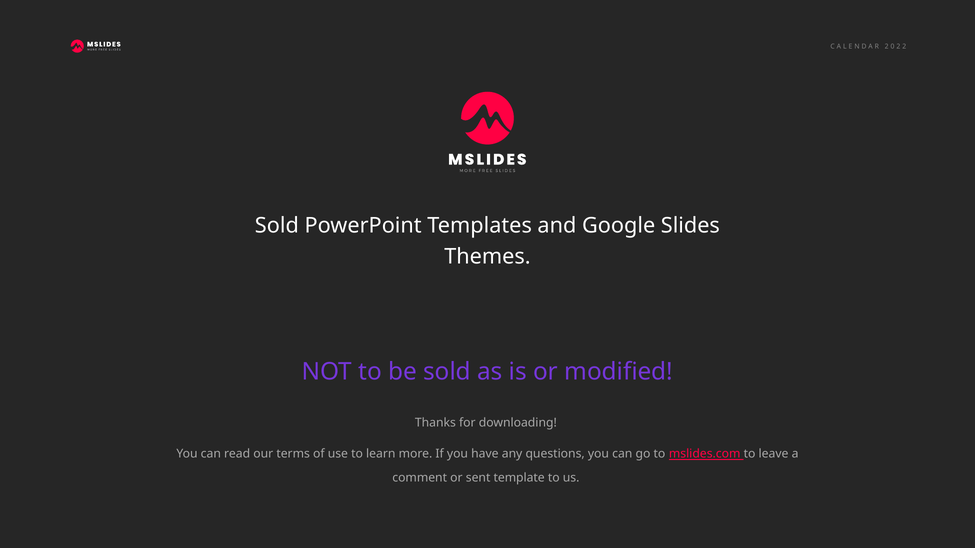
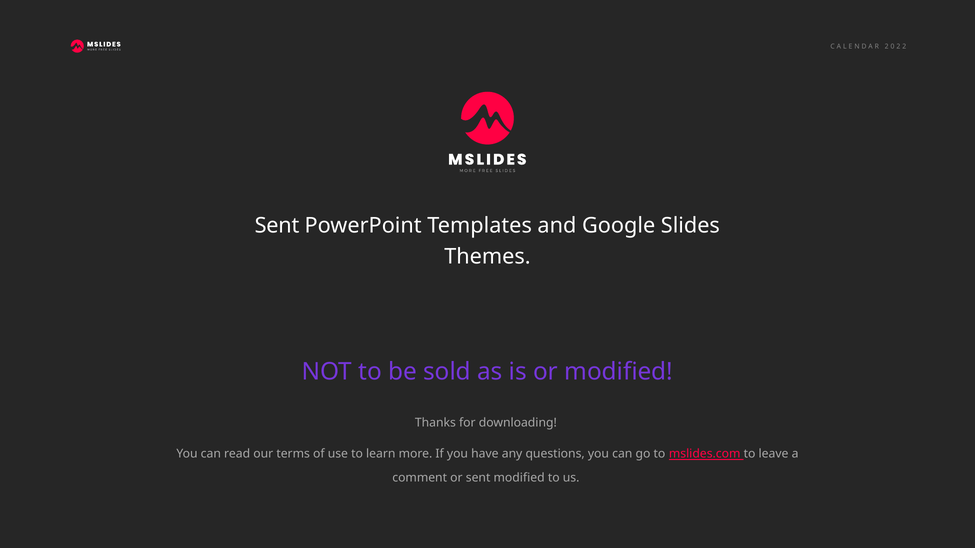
Sold at (277, 226): Sold -> Sent
sent template: template -> modified
